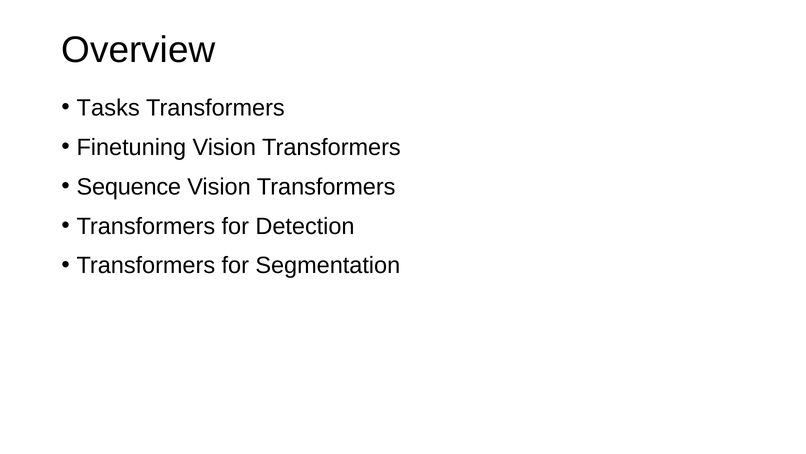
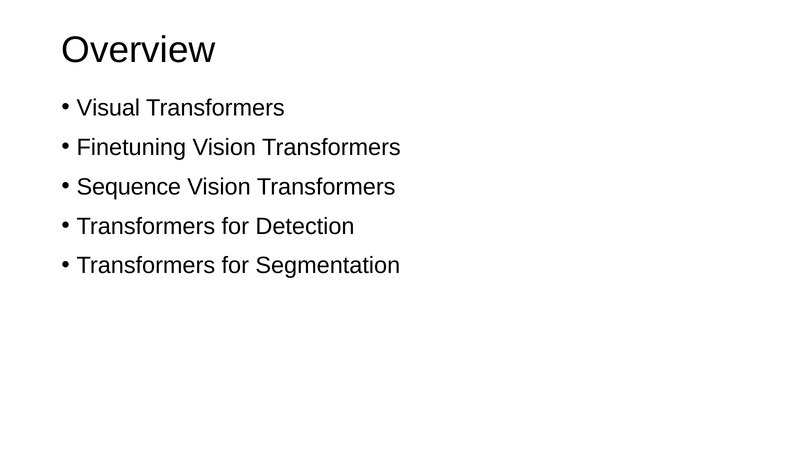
Tasks: Tasks -> Visual
